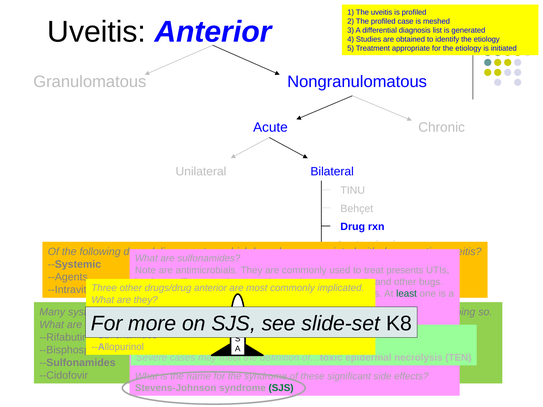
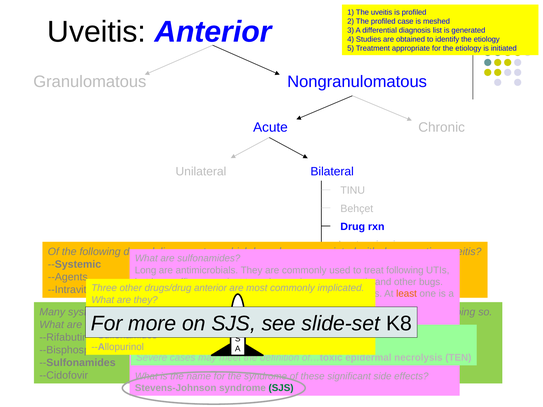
Note: Note -> Long
treat presents: presents -> following
least colour: green -> orange
